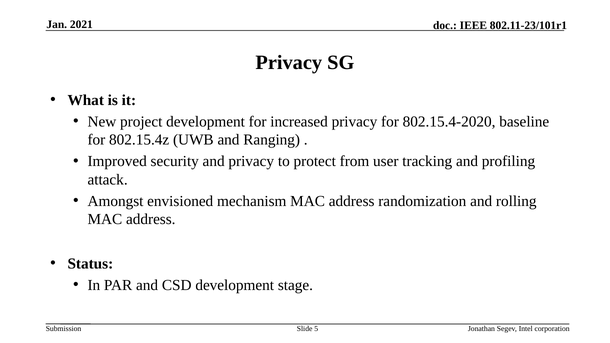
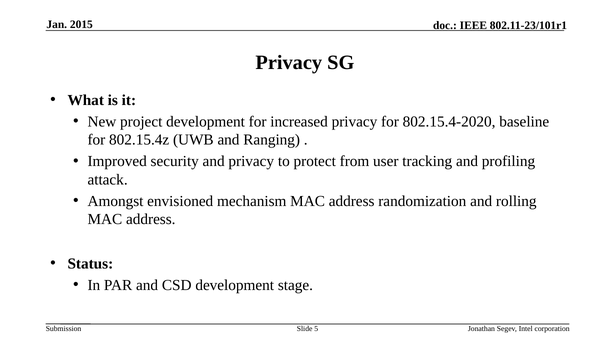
2021: 2021 -> 2015
